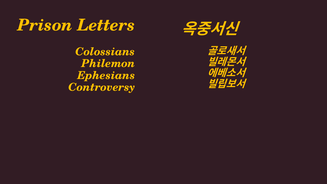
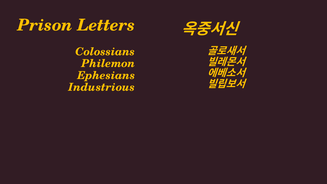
Controversy: Controversy -> Industrious
